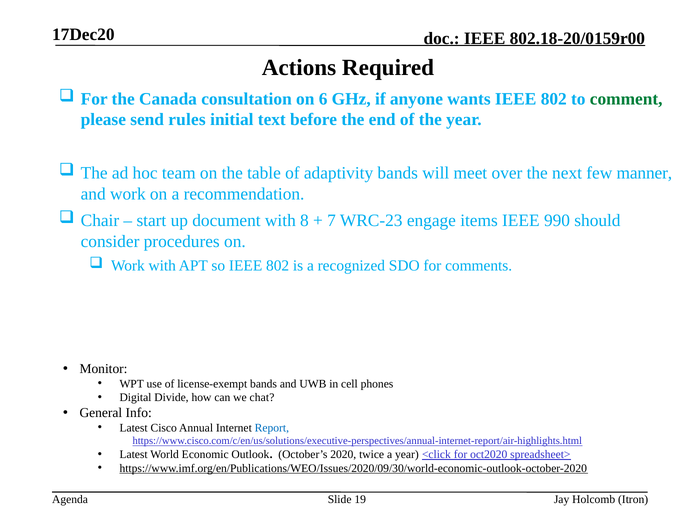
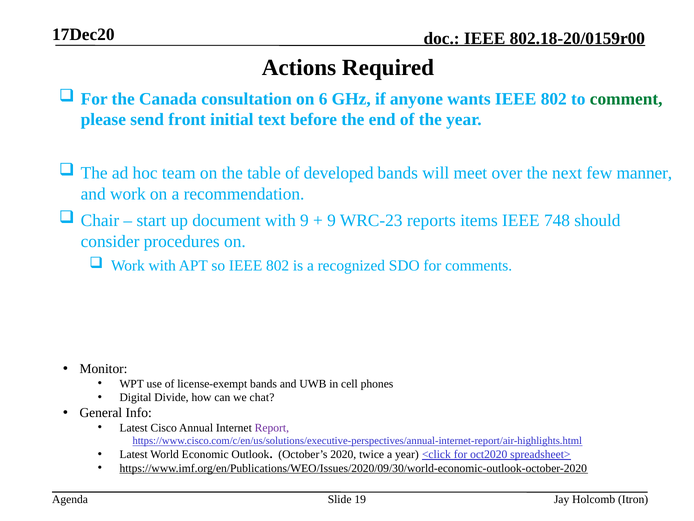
rules: rules -> front
adaptivity: adaptivity -> developed
with 8: 8 -> 9
7 at (332, 220): 7 -> 9
engage: engage -> reports
990: 990 -> 748
Report colour: blue -> purple
